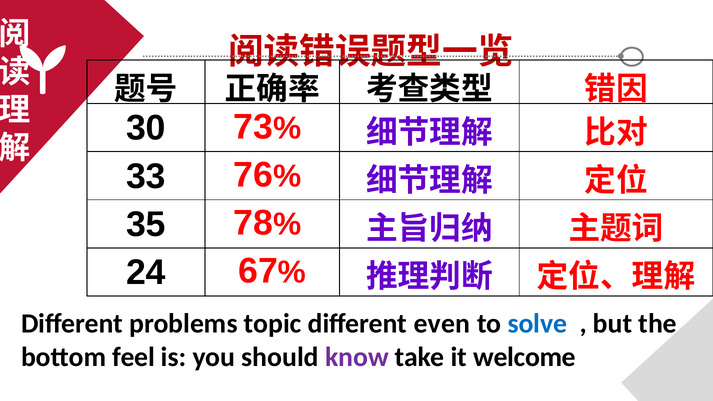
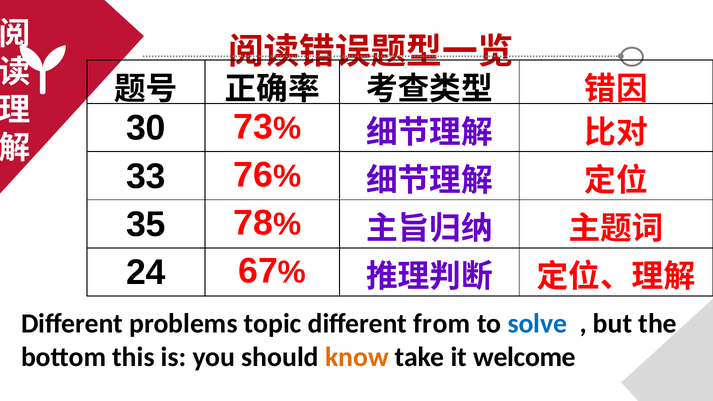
even: even -> from
feel: feel -> this
know colour: purple -> orange
